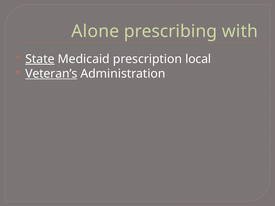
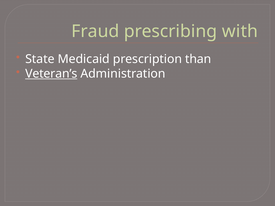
Alone: Alone -> Fraud
State underline: present -> none
local: local -> than
